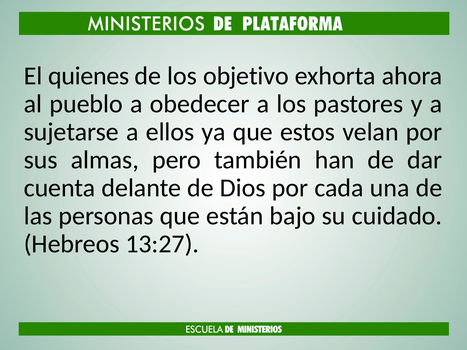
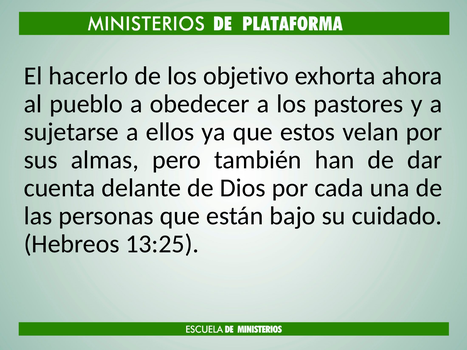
quienes: quienes -> hacerlo
13:27: 13:27 -> 13:25
